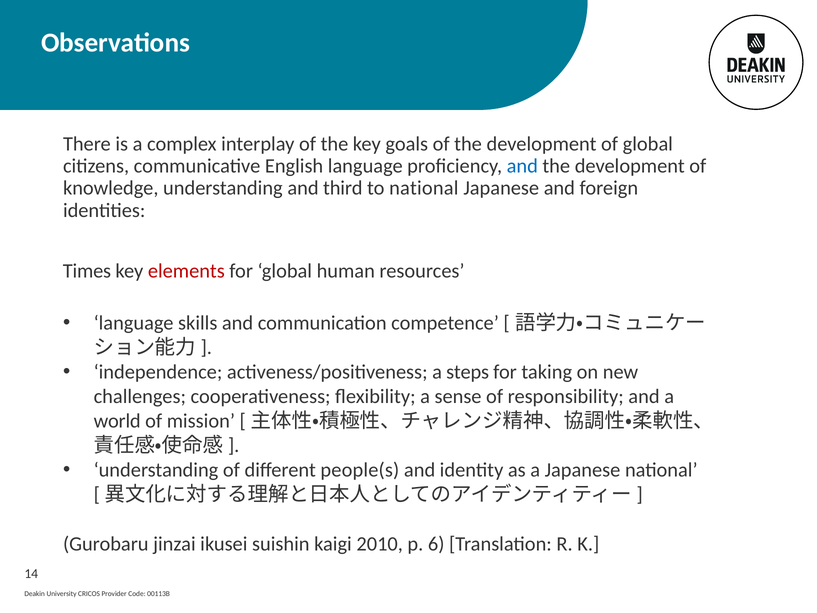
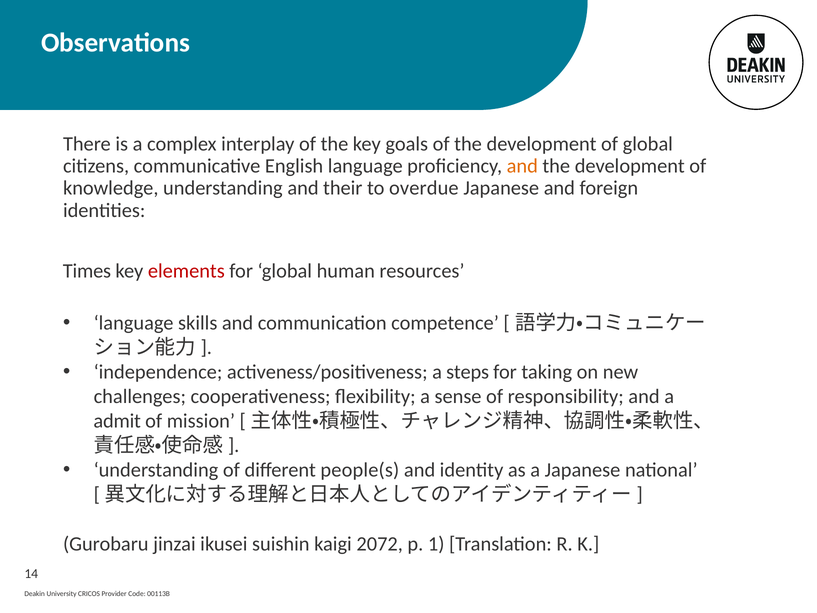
and at (522, 166) colour: blue -> orange
third: third -> their
to national: national -> overdue
world: world -> admit
2010: 2010 -> 2072
6: 6 -> 1
